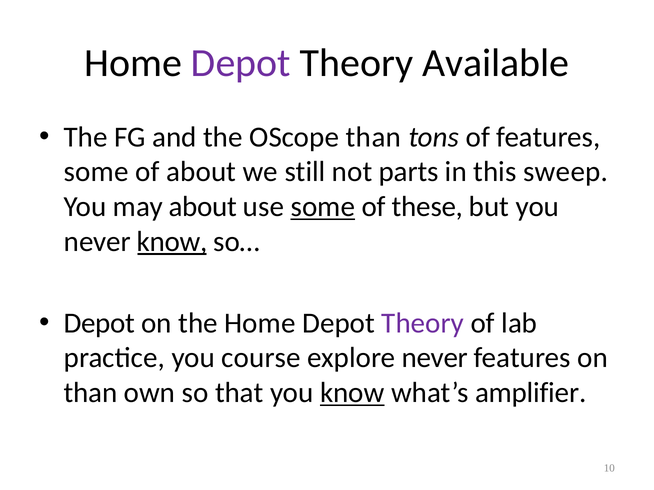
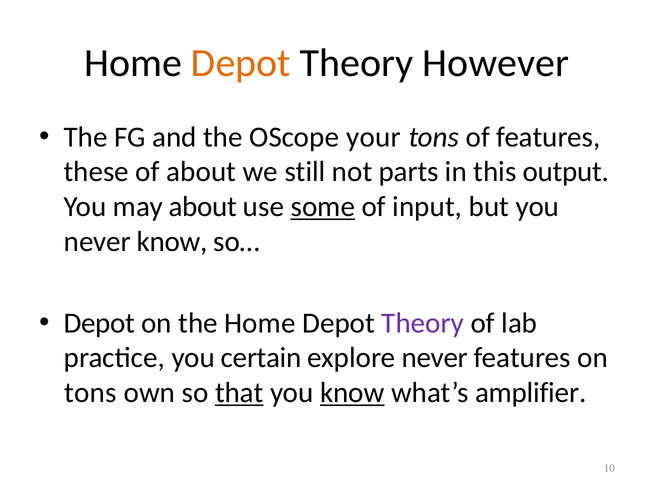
Depot at (241, 63) colour: purple -> orange
Available: Available -> However
OScope than: than -> your
some at (96, 172): some -> these
sweep: sweep -> output
these: these -> input
know at (172, 242) underline: present -> none
course: course -> certain
than at (91, 393): than -> tons
that underline: none -> present
